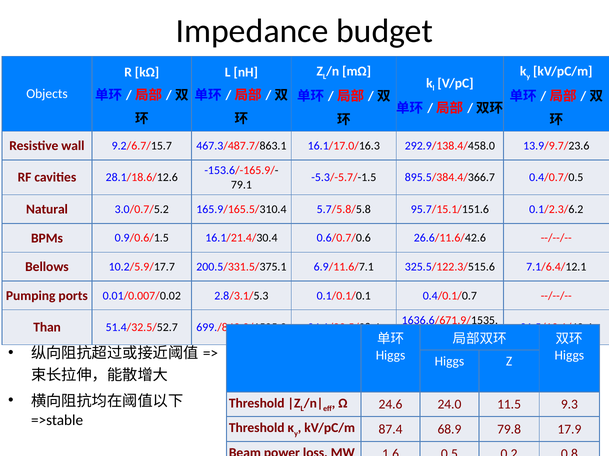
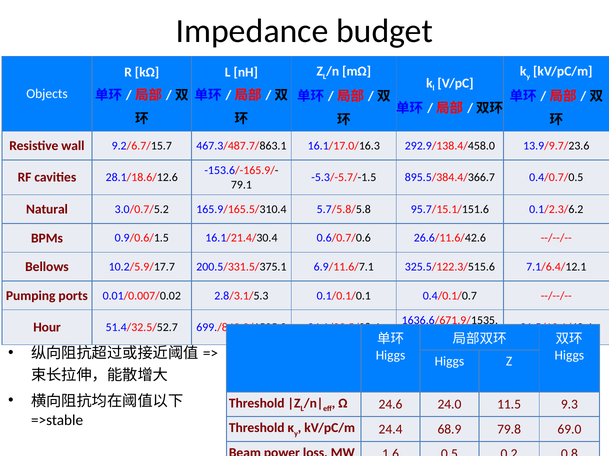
Than: Than -> Hour
87.4: 87.4 -> 24.4
17.9: 17.9 -> 69.0
